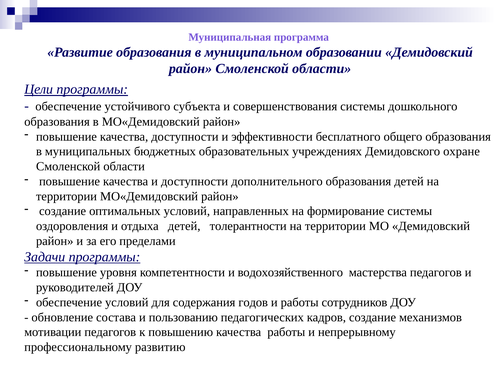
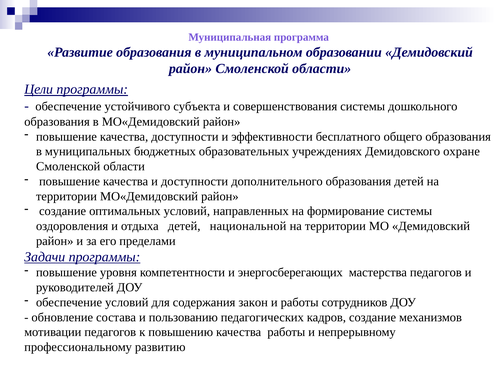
толерантности: толерантности -> национальной
водохозяйственного: водохозяйственного -> энергосберегающих
годов: годов -> закон
